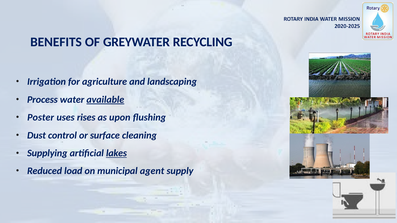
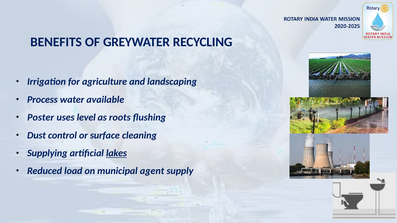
available underline: present -> none
rises: rises -> level
upon: upon -> roots
